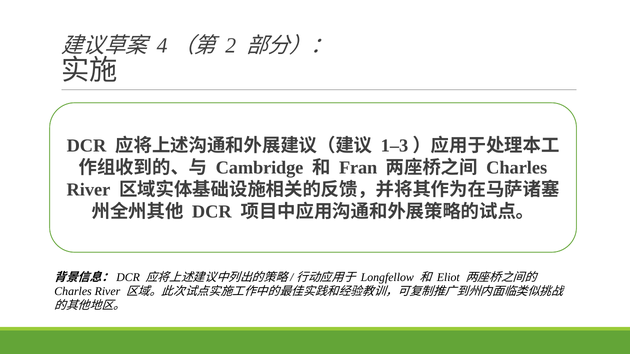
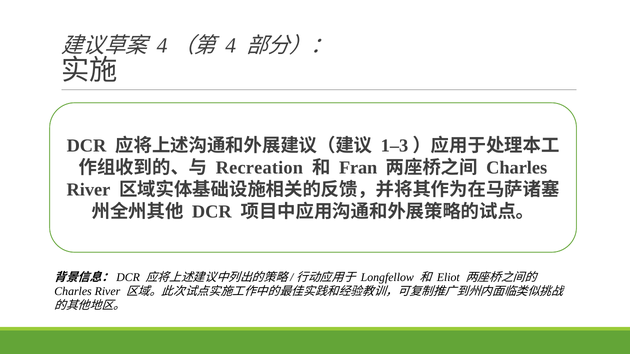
2 at (231, 45): 2 -> 4
Cambridge: Cambridge -> Recreation
